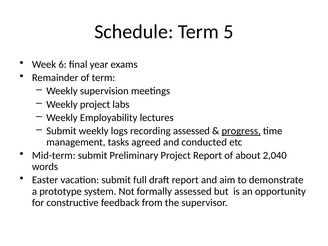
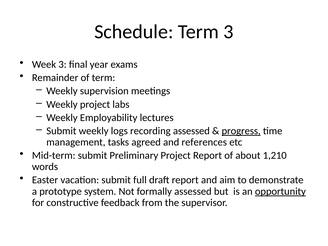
Term 5: 5 -> 3
Week 6: 6 -> 3
conducted: conducted -> references
2,040: 2,040 -> 1,210
opportunity underline: none -> present
